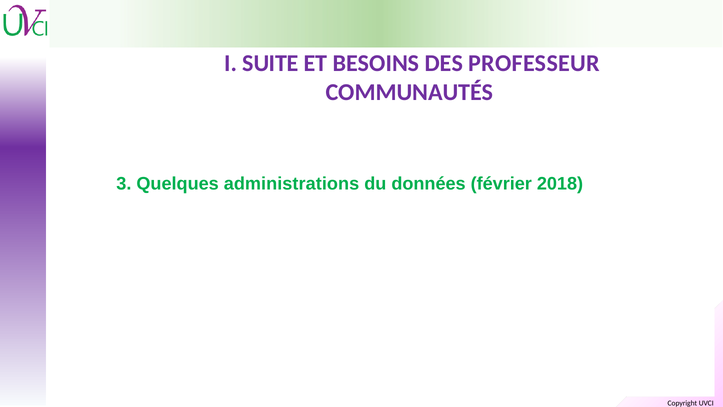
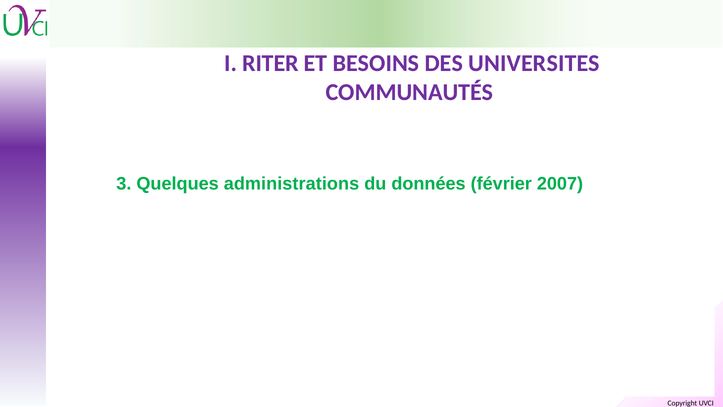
SUITE: SUITE -> RITER
PROFESSEUR: PROFESSEUR -> UNIVERSITES
2018: 2018 -> 2007
